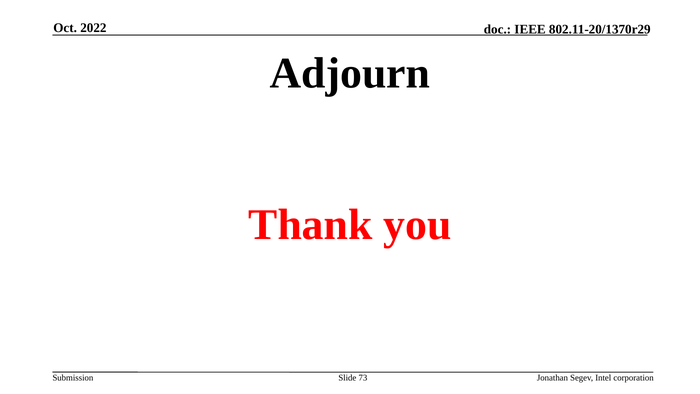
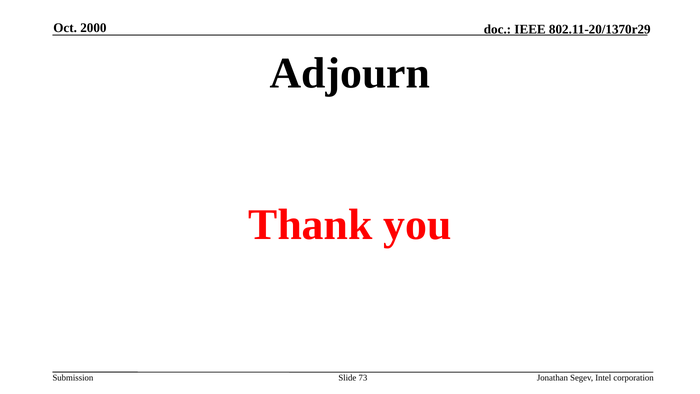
2022: 2022 -> 2000
